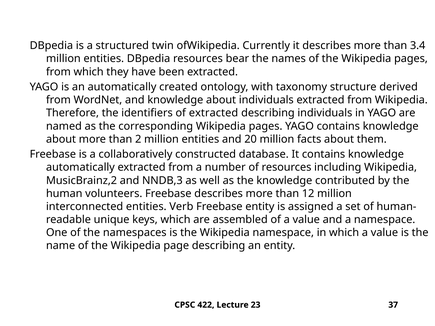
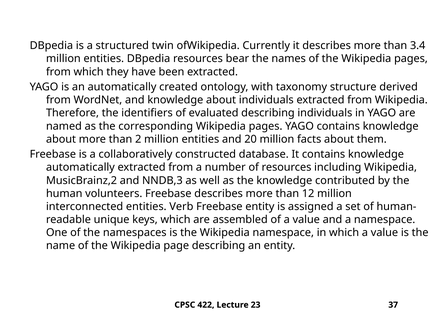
of extracted: extracted -> evaluated
